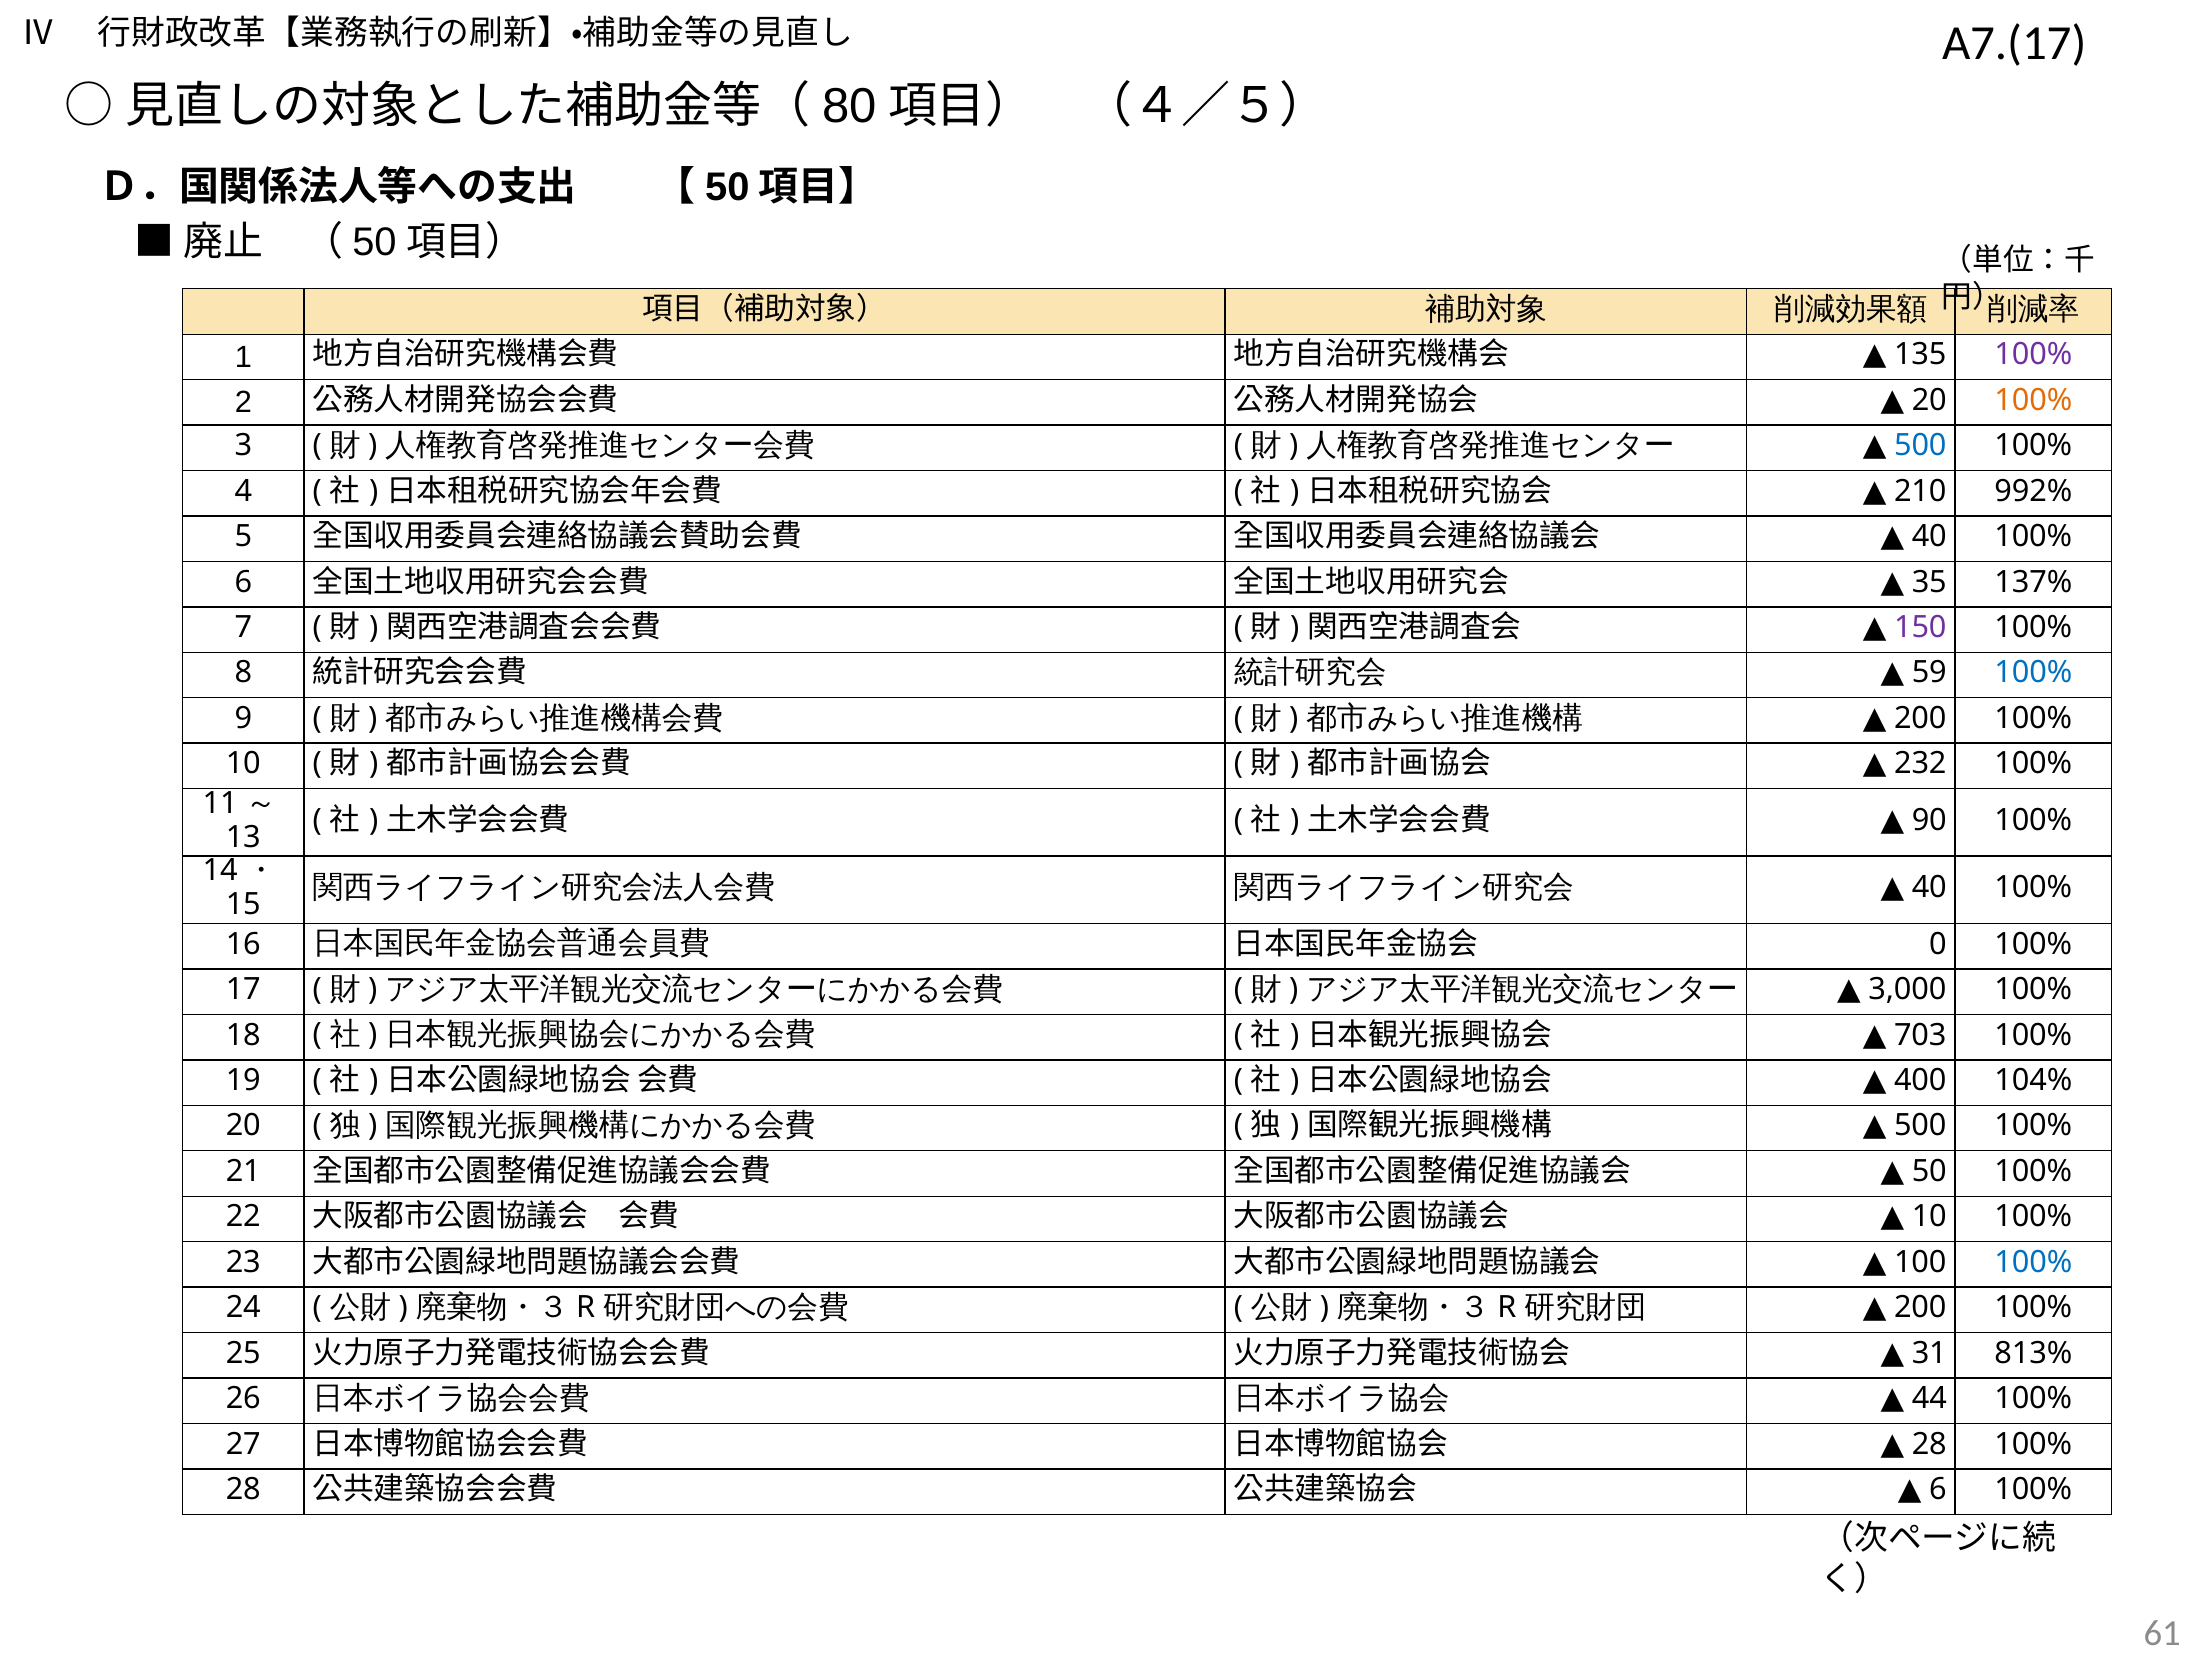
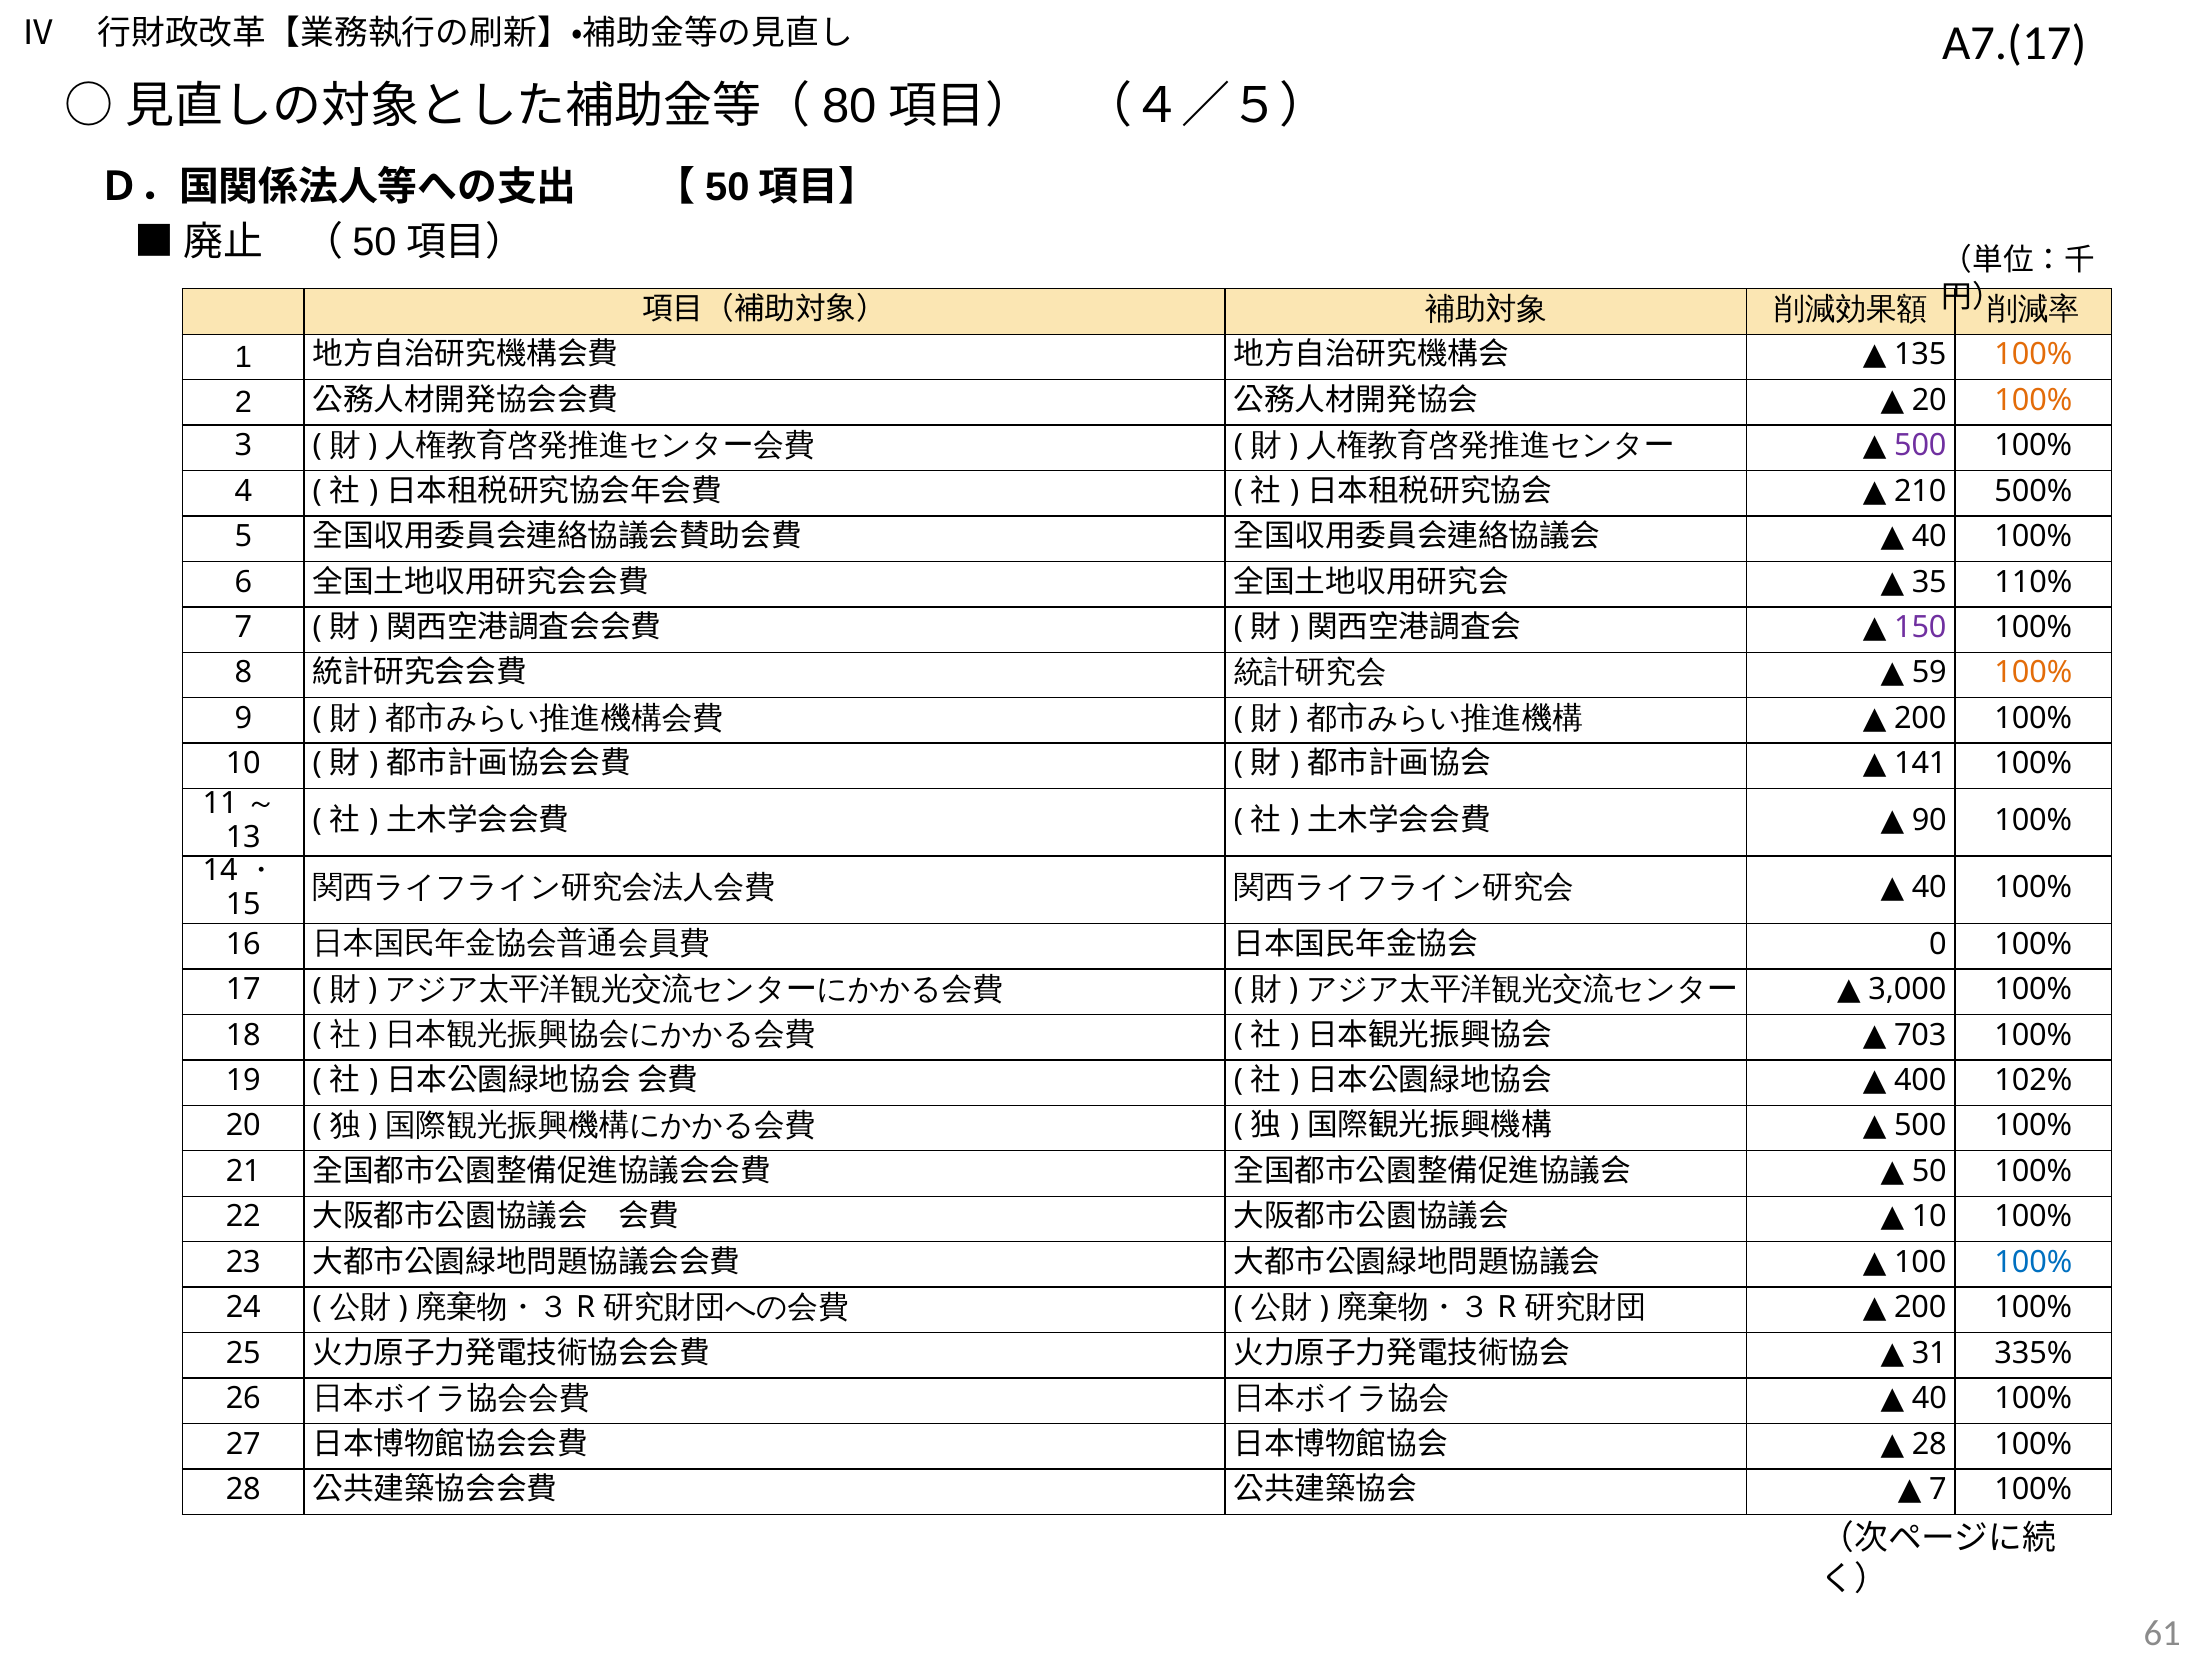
100% at (2033, 355) colour: purple -> orange
500 at (1920, 446) colour: blue -> purple
992%: 992% -> 500%
137%: 137% -> 110%
100% at (2033, 673) colour: blue -> orange
232: 232 -> 141
104%: 104% -> 102%
813%: 813% -> 335%
44 at (1929, 1399): 44 -> 40
6 at (1938, 1490): 6 -> 7
